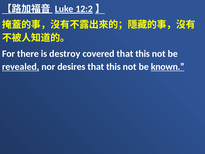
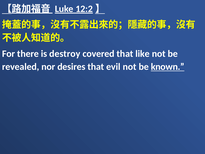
covered that this: this -> like
revealed underline: present -> none
this at (113, 67): this -> evil
